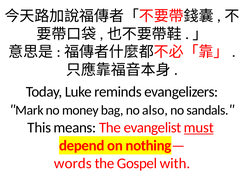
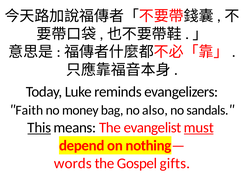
Mark: Mark -> Faith
This underline: none -> present
with: with -> gifts
